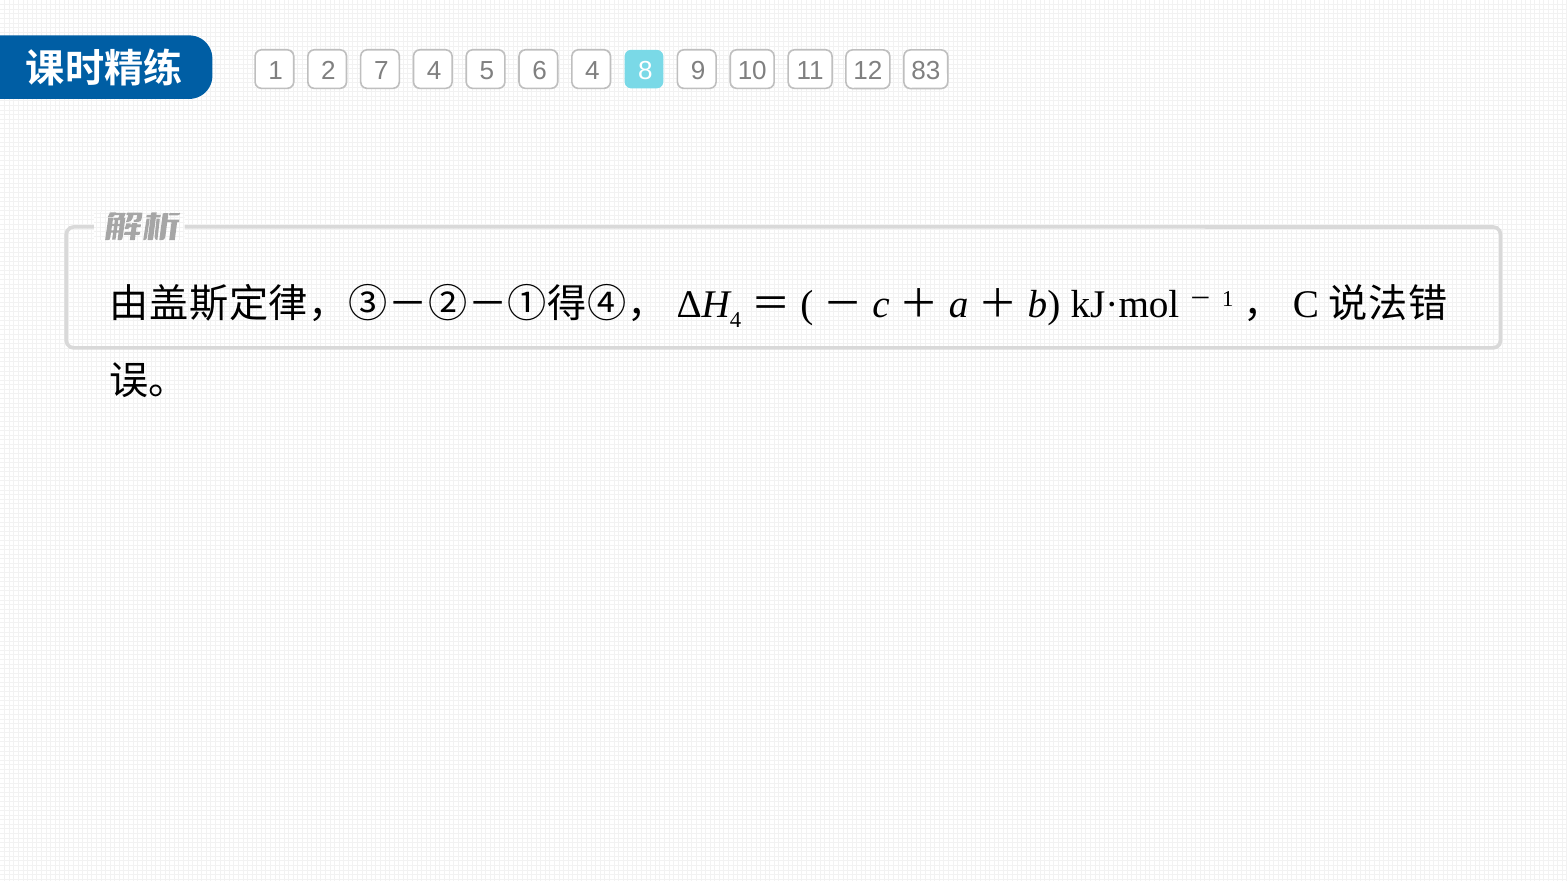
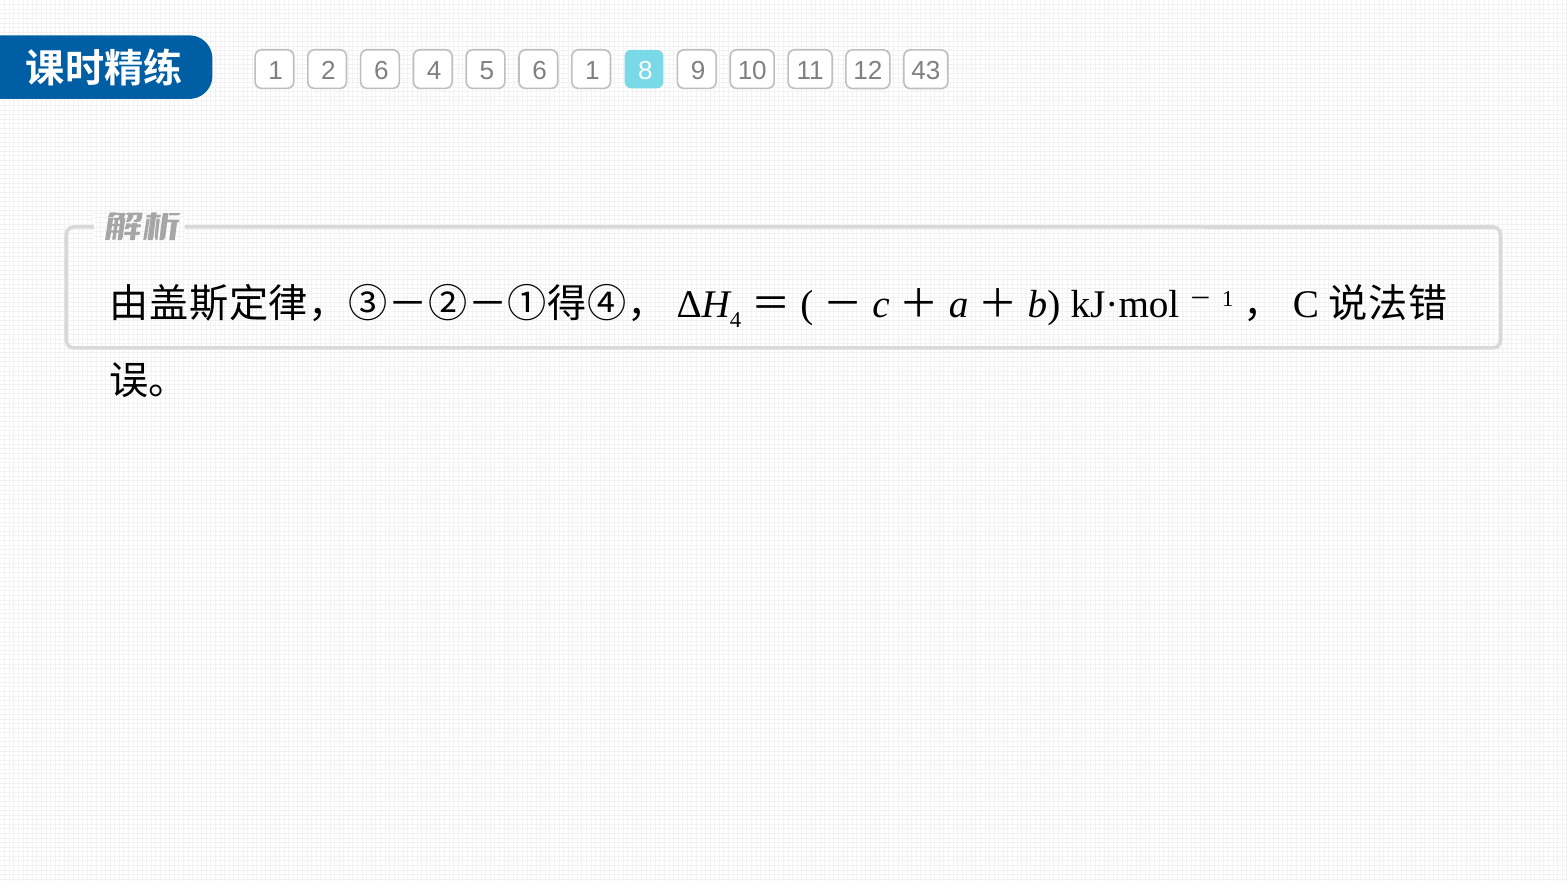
2 7: 7 -> 6
6 4: 4 -> 1
83: 83 -> 43
